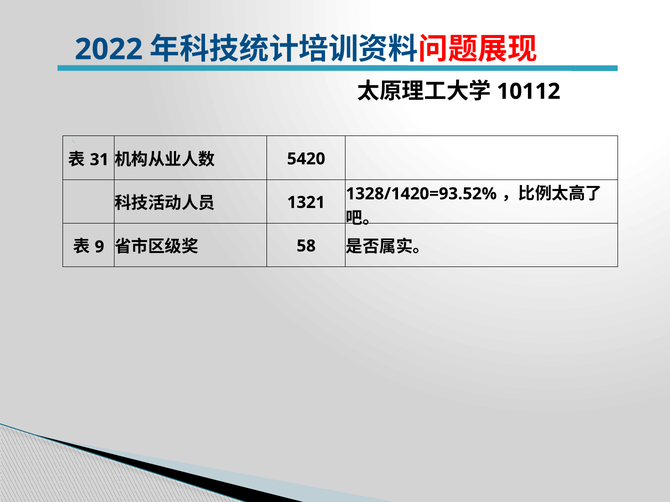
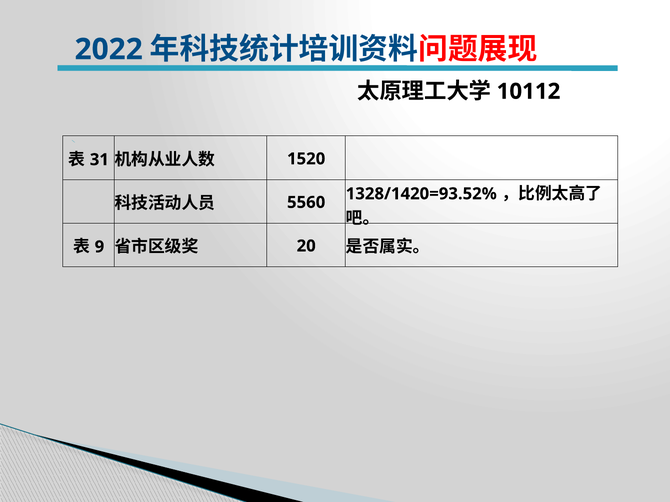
5420: 5420 -> 1520
1321: 1321 -> 5560
58: 58 -> 20
